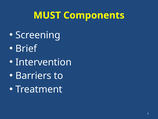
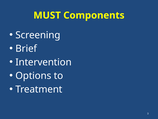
Barriers: Barriers -> Options
